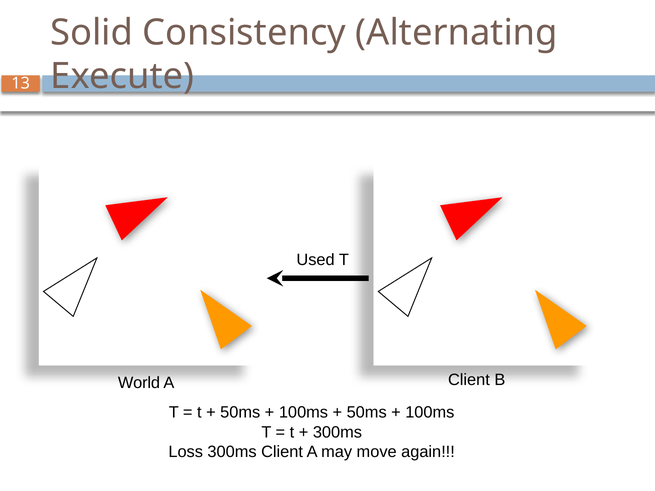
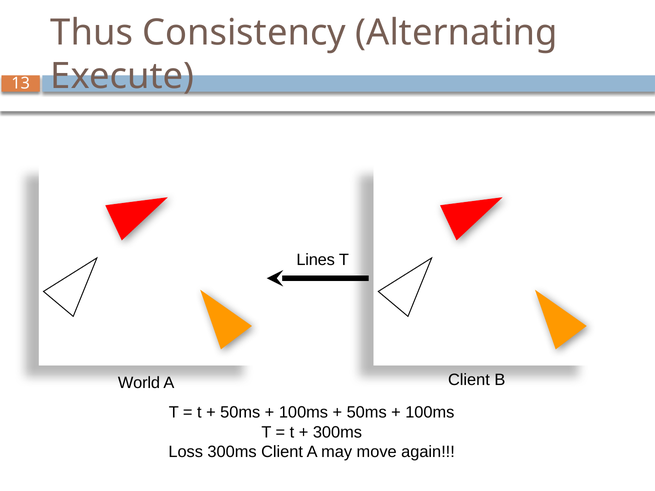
Solid: Solid -> Thus
Used: Used -> Lines
